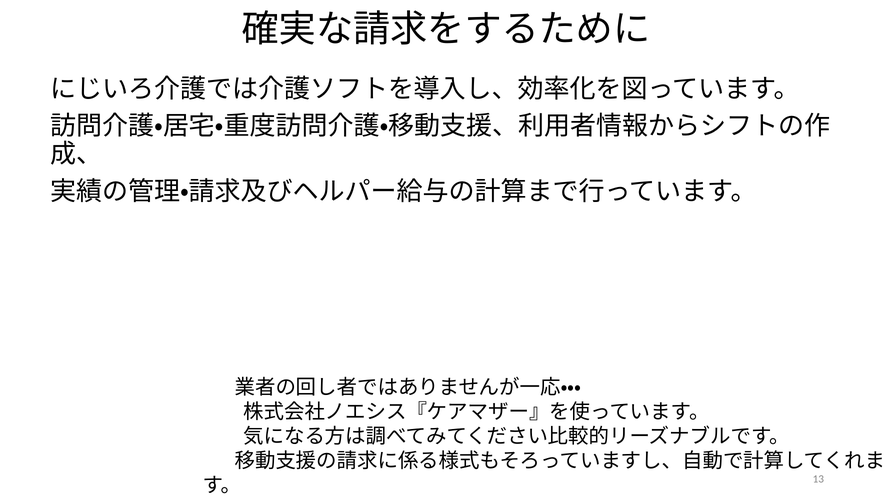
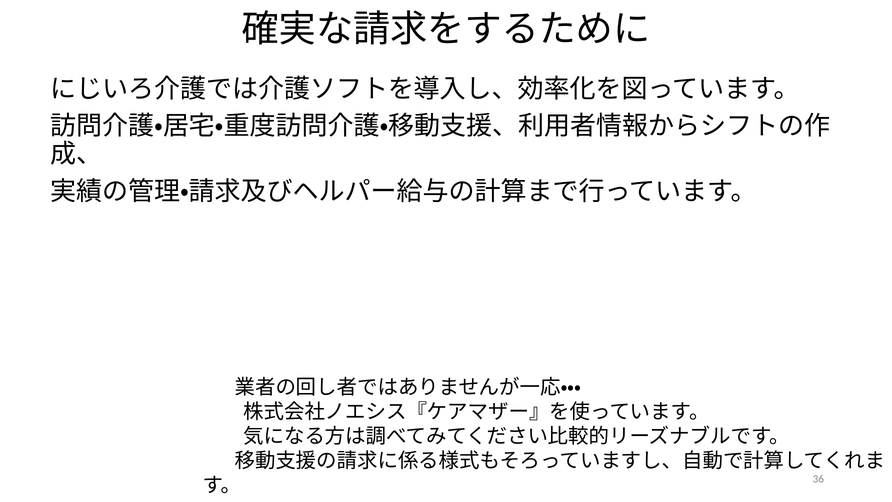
13: 13 -> 36
